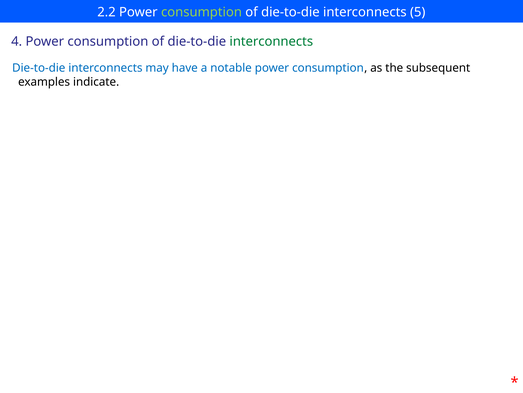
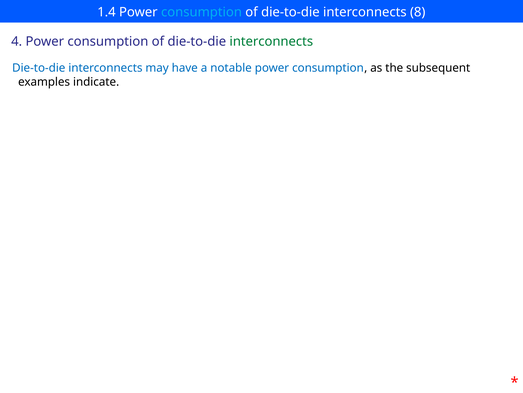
2.2: 2.2 -> 1.4
consumption at (201, 12) colour: light green -> light blue
5: 5 -> 8
